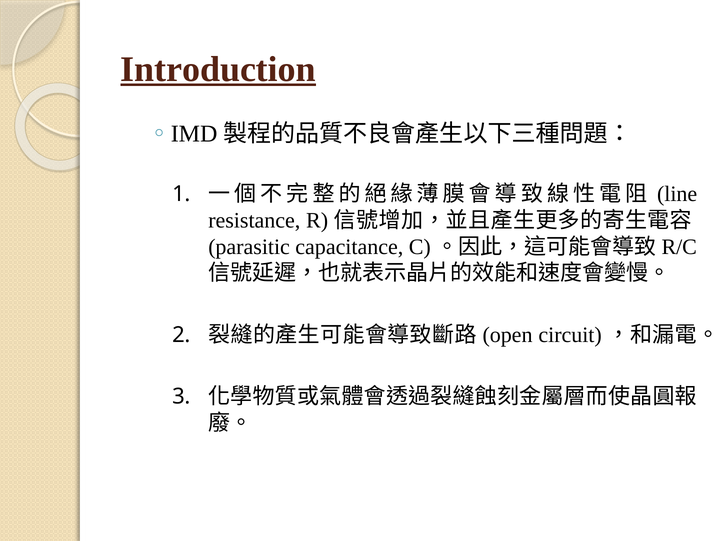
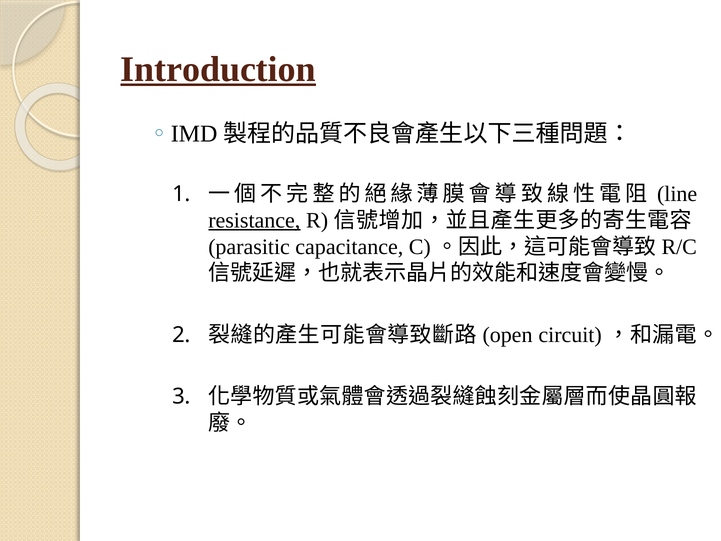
resistance underline: none -> present
